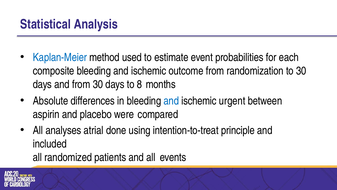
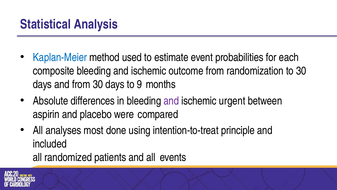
8: 8 -> 9
and at (171, 101) colour: blue -> purple
atrial: atrial -> most
